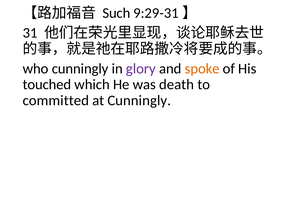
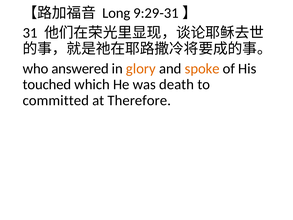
Such: Such -> Long
who cunningly: cunningly -> answered
glory colour: purple -> orange
at Cunningly: Cunningly -> Therefore
